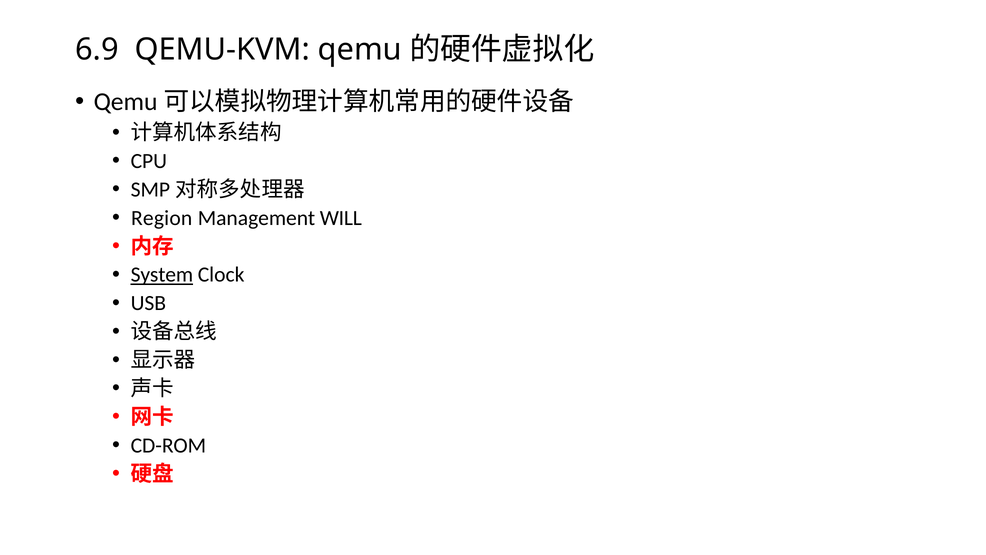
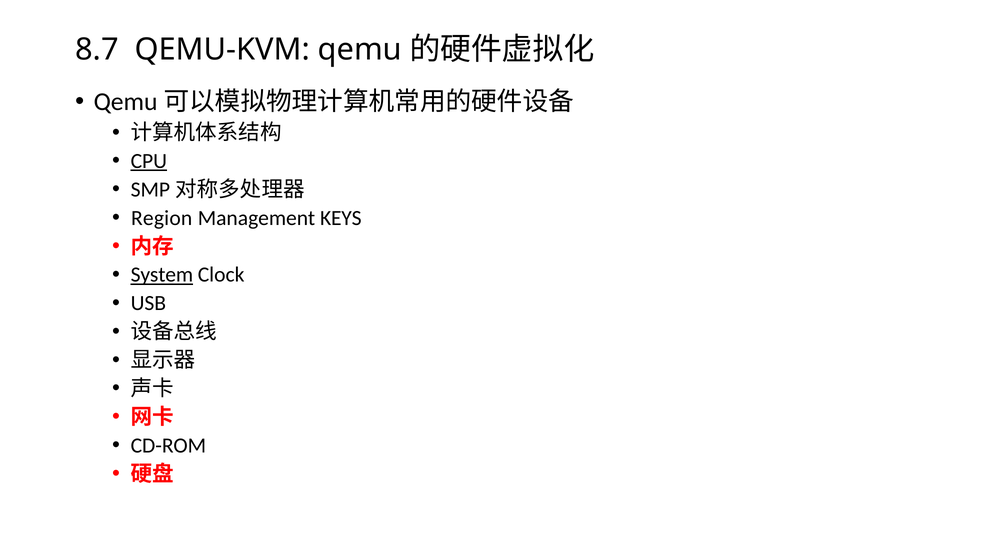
6.9: 6.9 -> 8.7
CPU underline: none -> present
WILL: WILL -> KEYS
